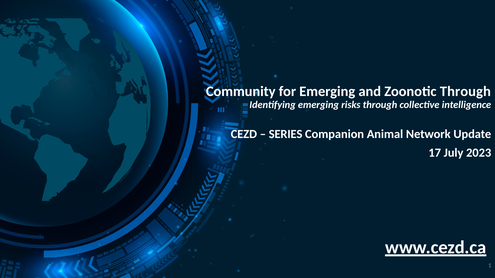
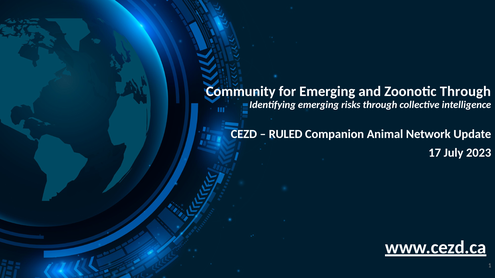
SERIES: SERIES -> RULED
